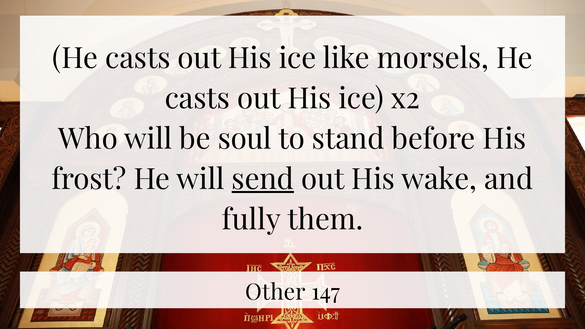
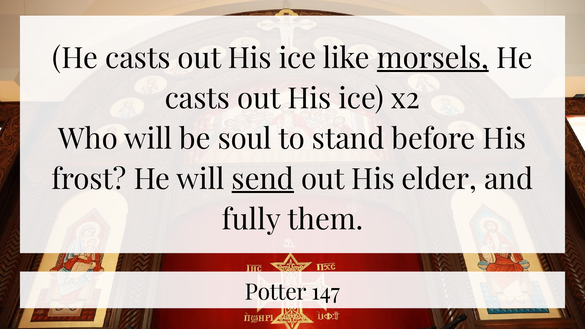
morsels underline: none -> present
wake: wake -> elder
Other: Other -> Potter
